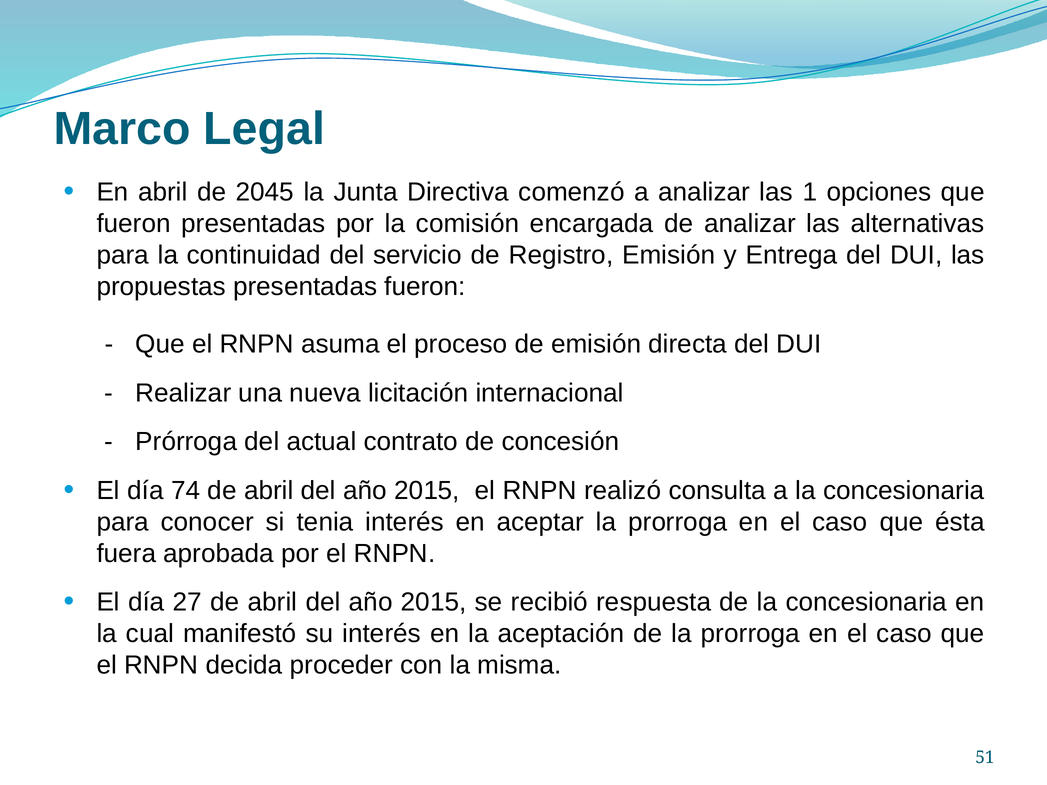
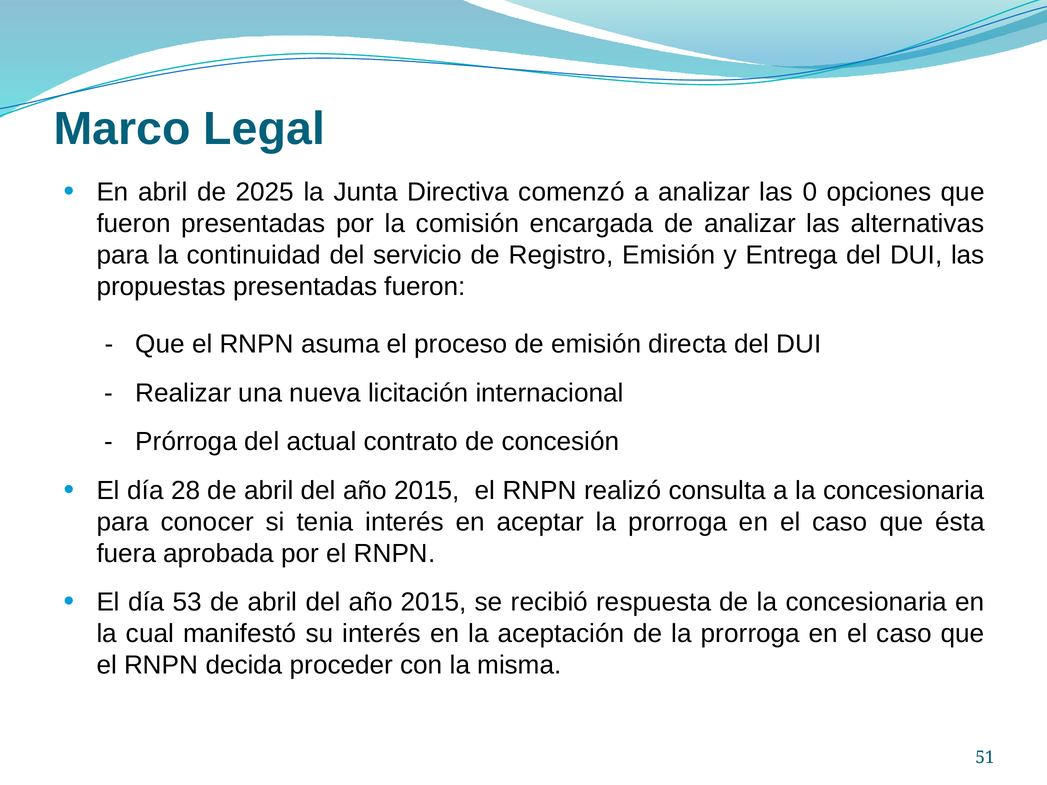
2045: 2045 -> 2025
1: 1 -> 0
74: 74 -> 28
27: 27 -> 53
